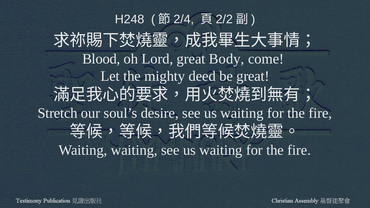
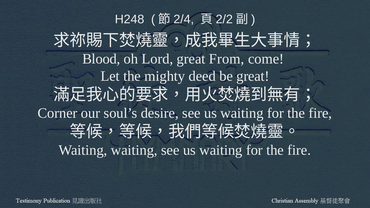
Body: Body -> From
Stretch: Stretch -> Corner
